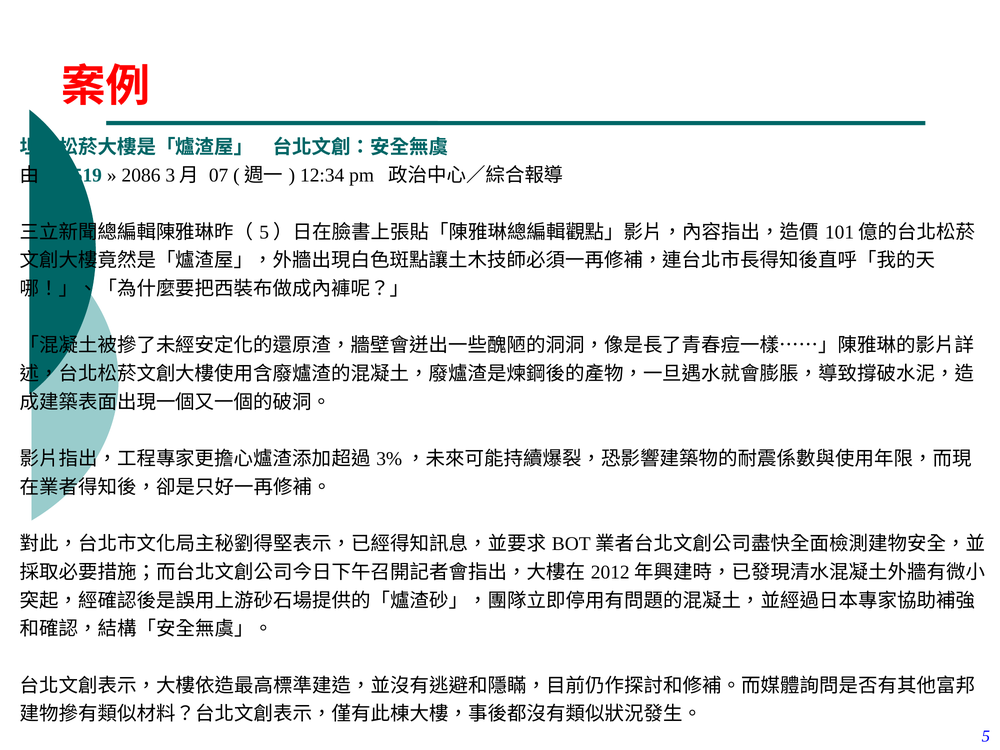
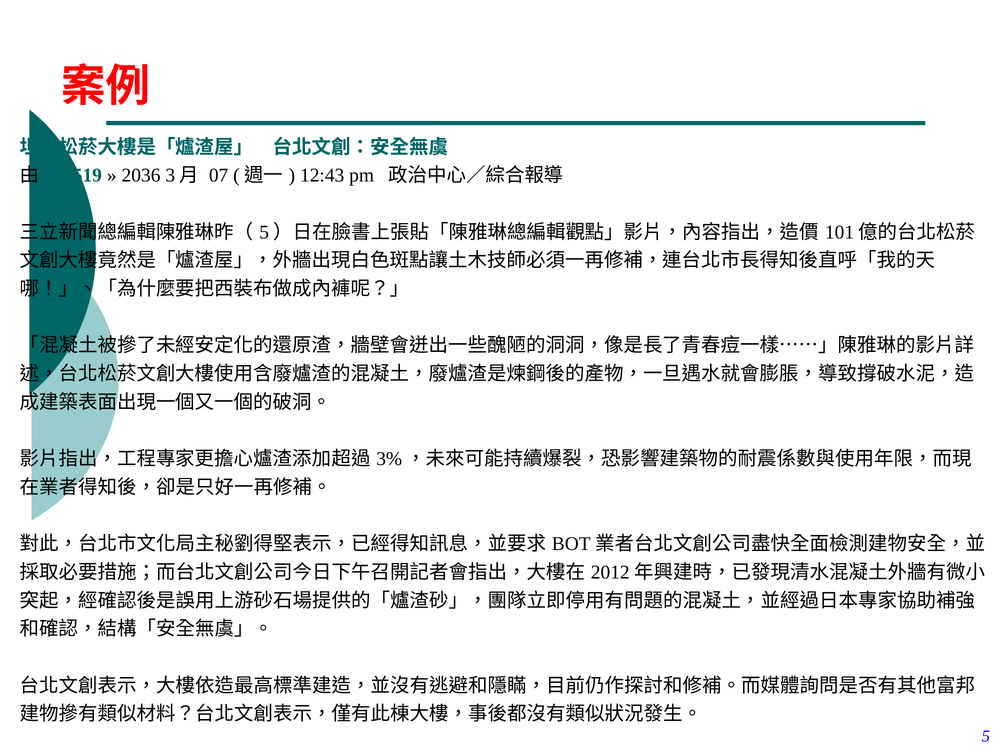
2086: 2086 -> 2036
12:34: 12:34 -> 12:43
